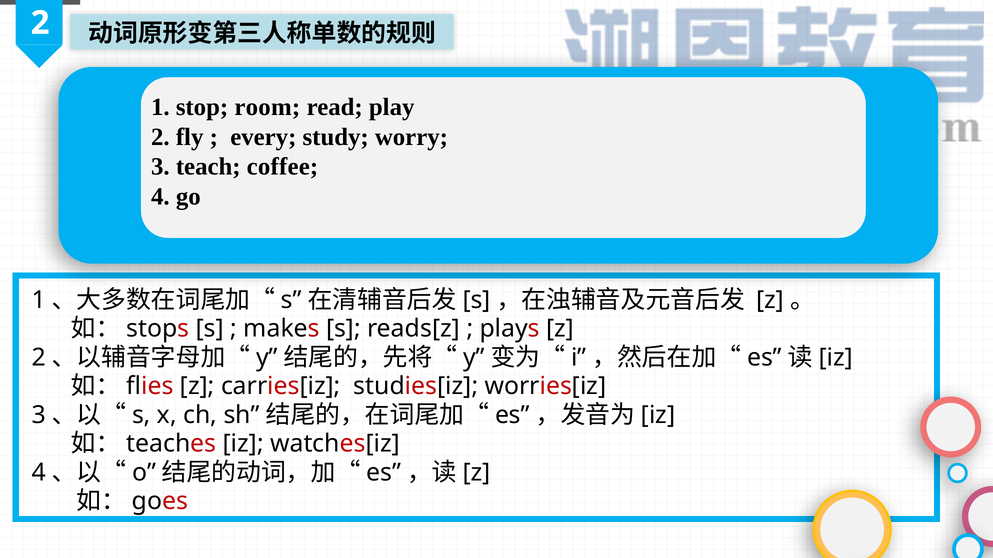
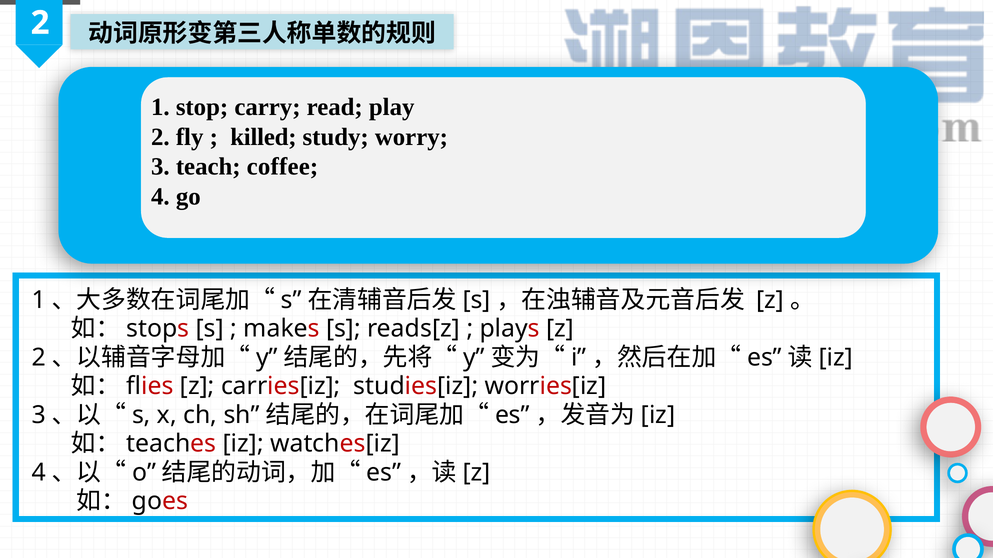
room: room -> carry
every: every -> killed
